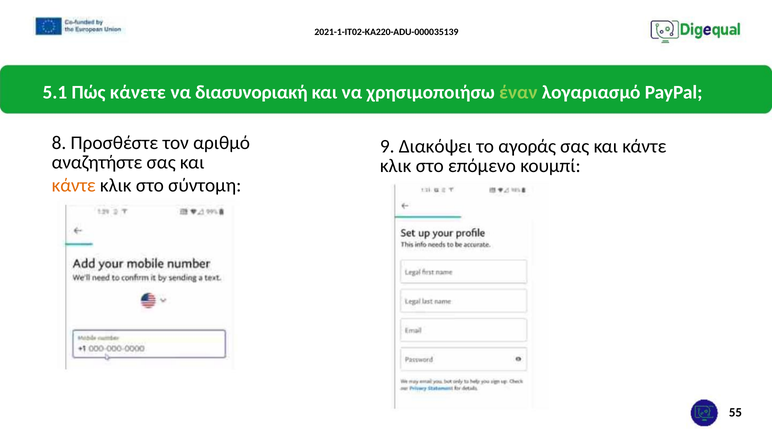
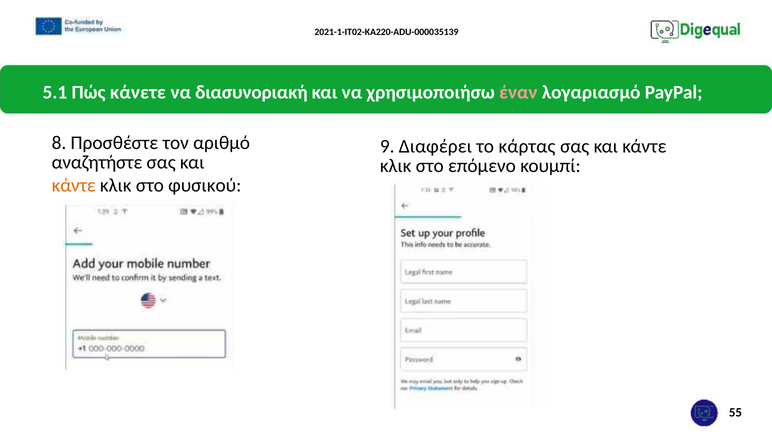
έναν colour: light green -> pink
Διακόψει: Διακόψει -> Διαφέρει
αγοράς: αγοράς -> κάρτας
σύντομη: σύντομη -> φυσικού
